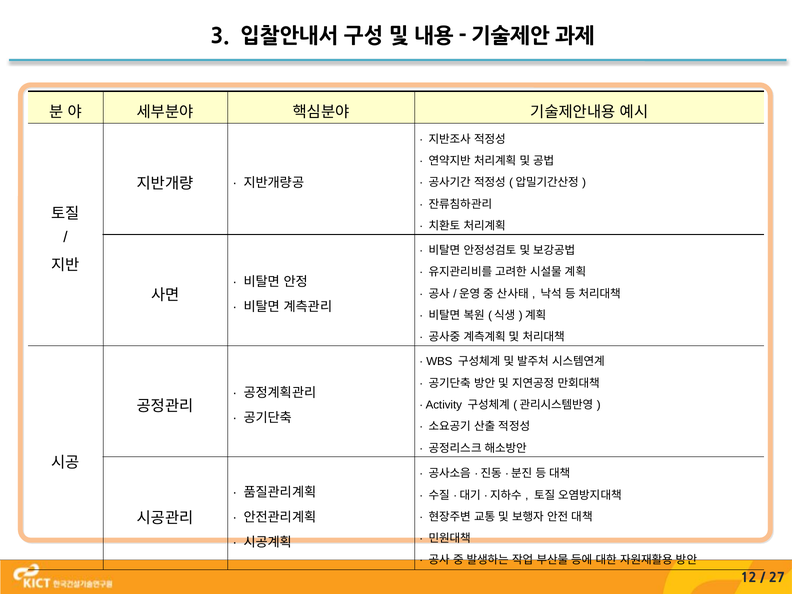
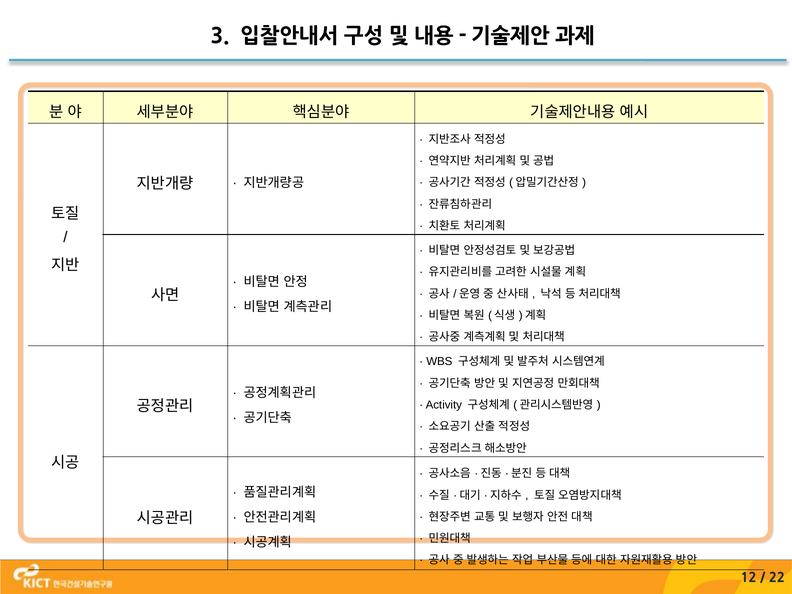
27: 27 -> 22
